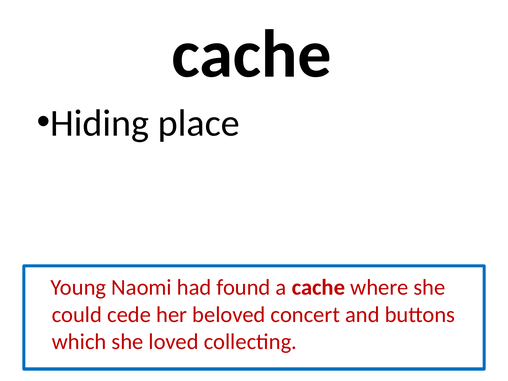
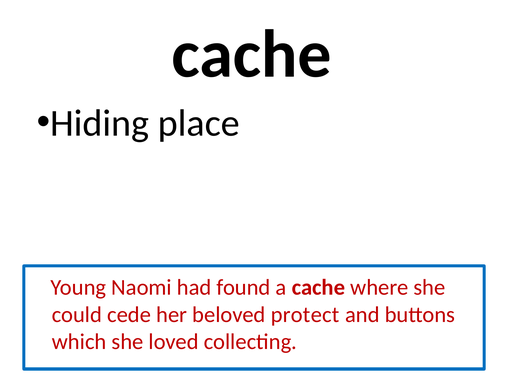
concert: concert -> protect
